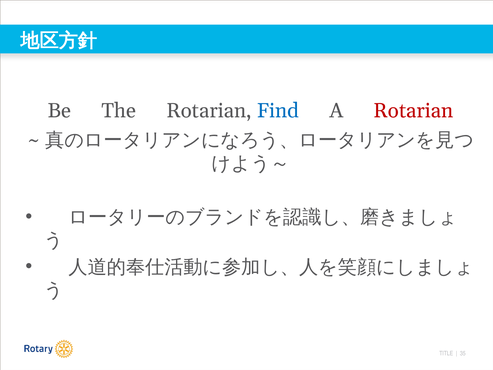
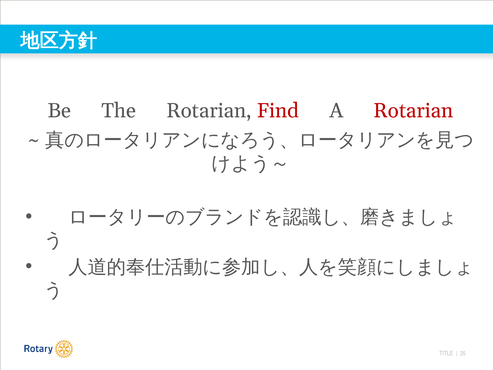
Find colour: blue -> red
